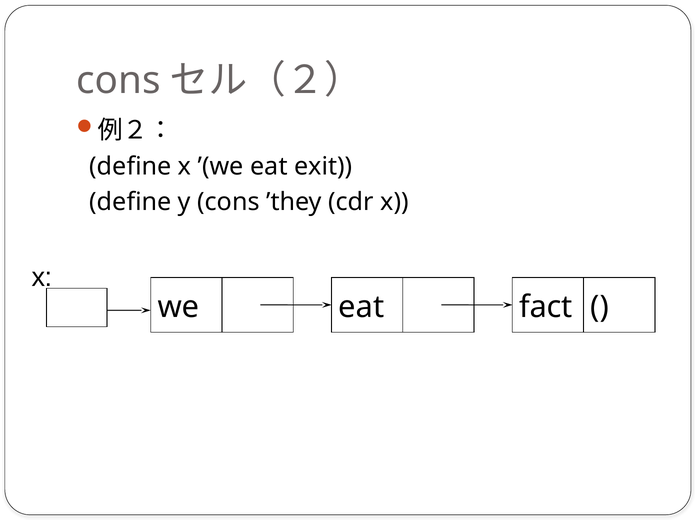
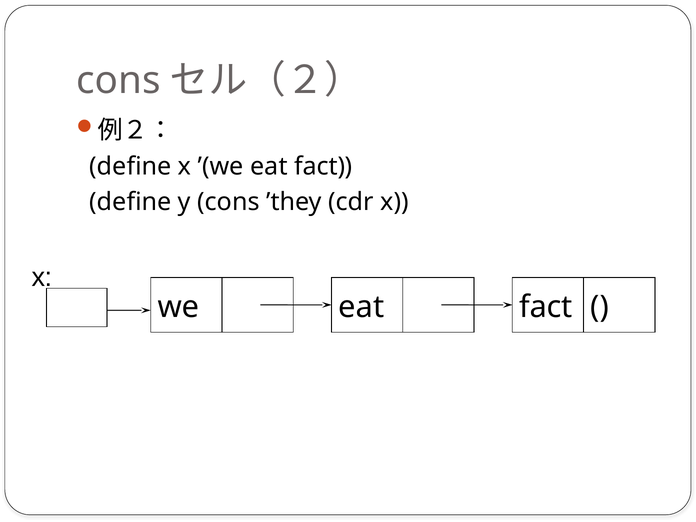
’(we eat exit: exit -> fact
